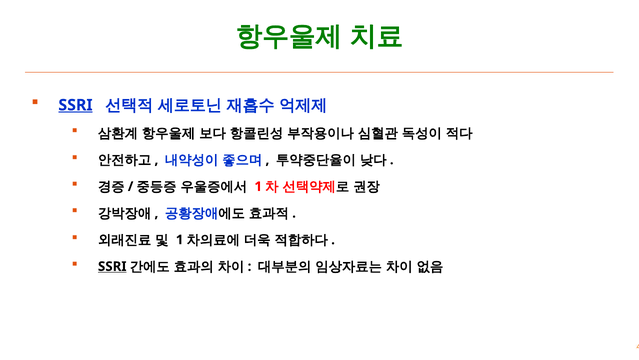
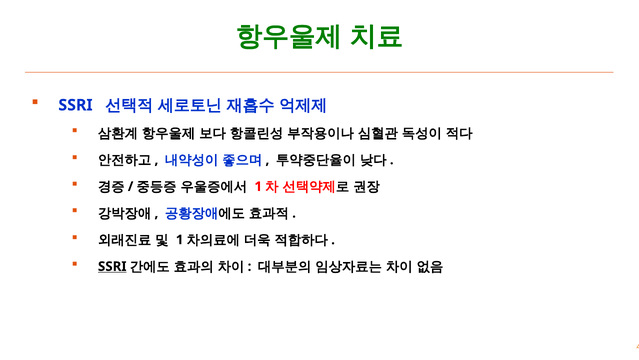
SSRI at (75, 105) underline: present -> none
